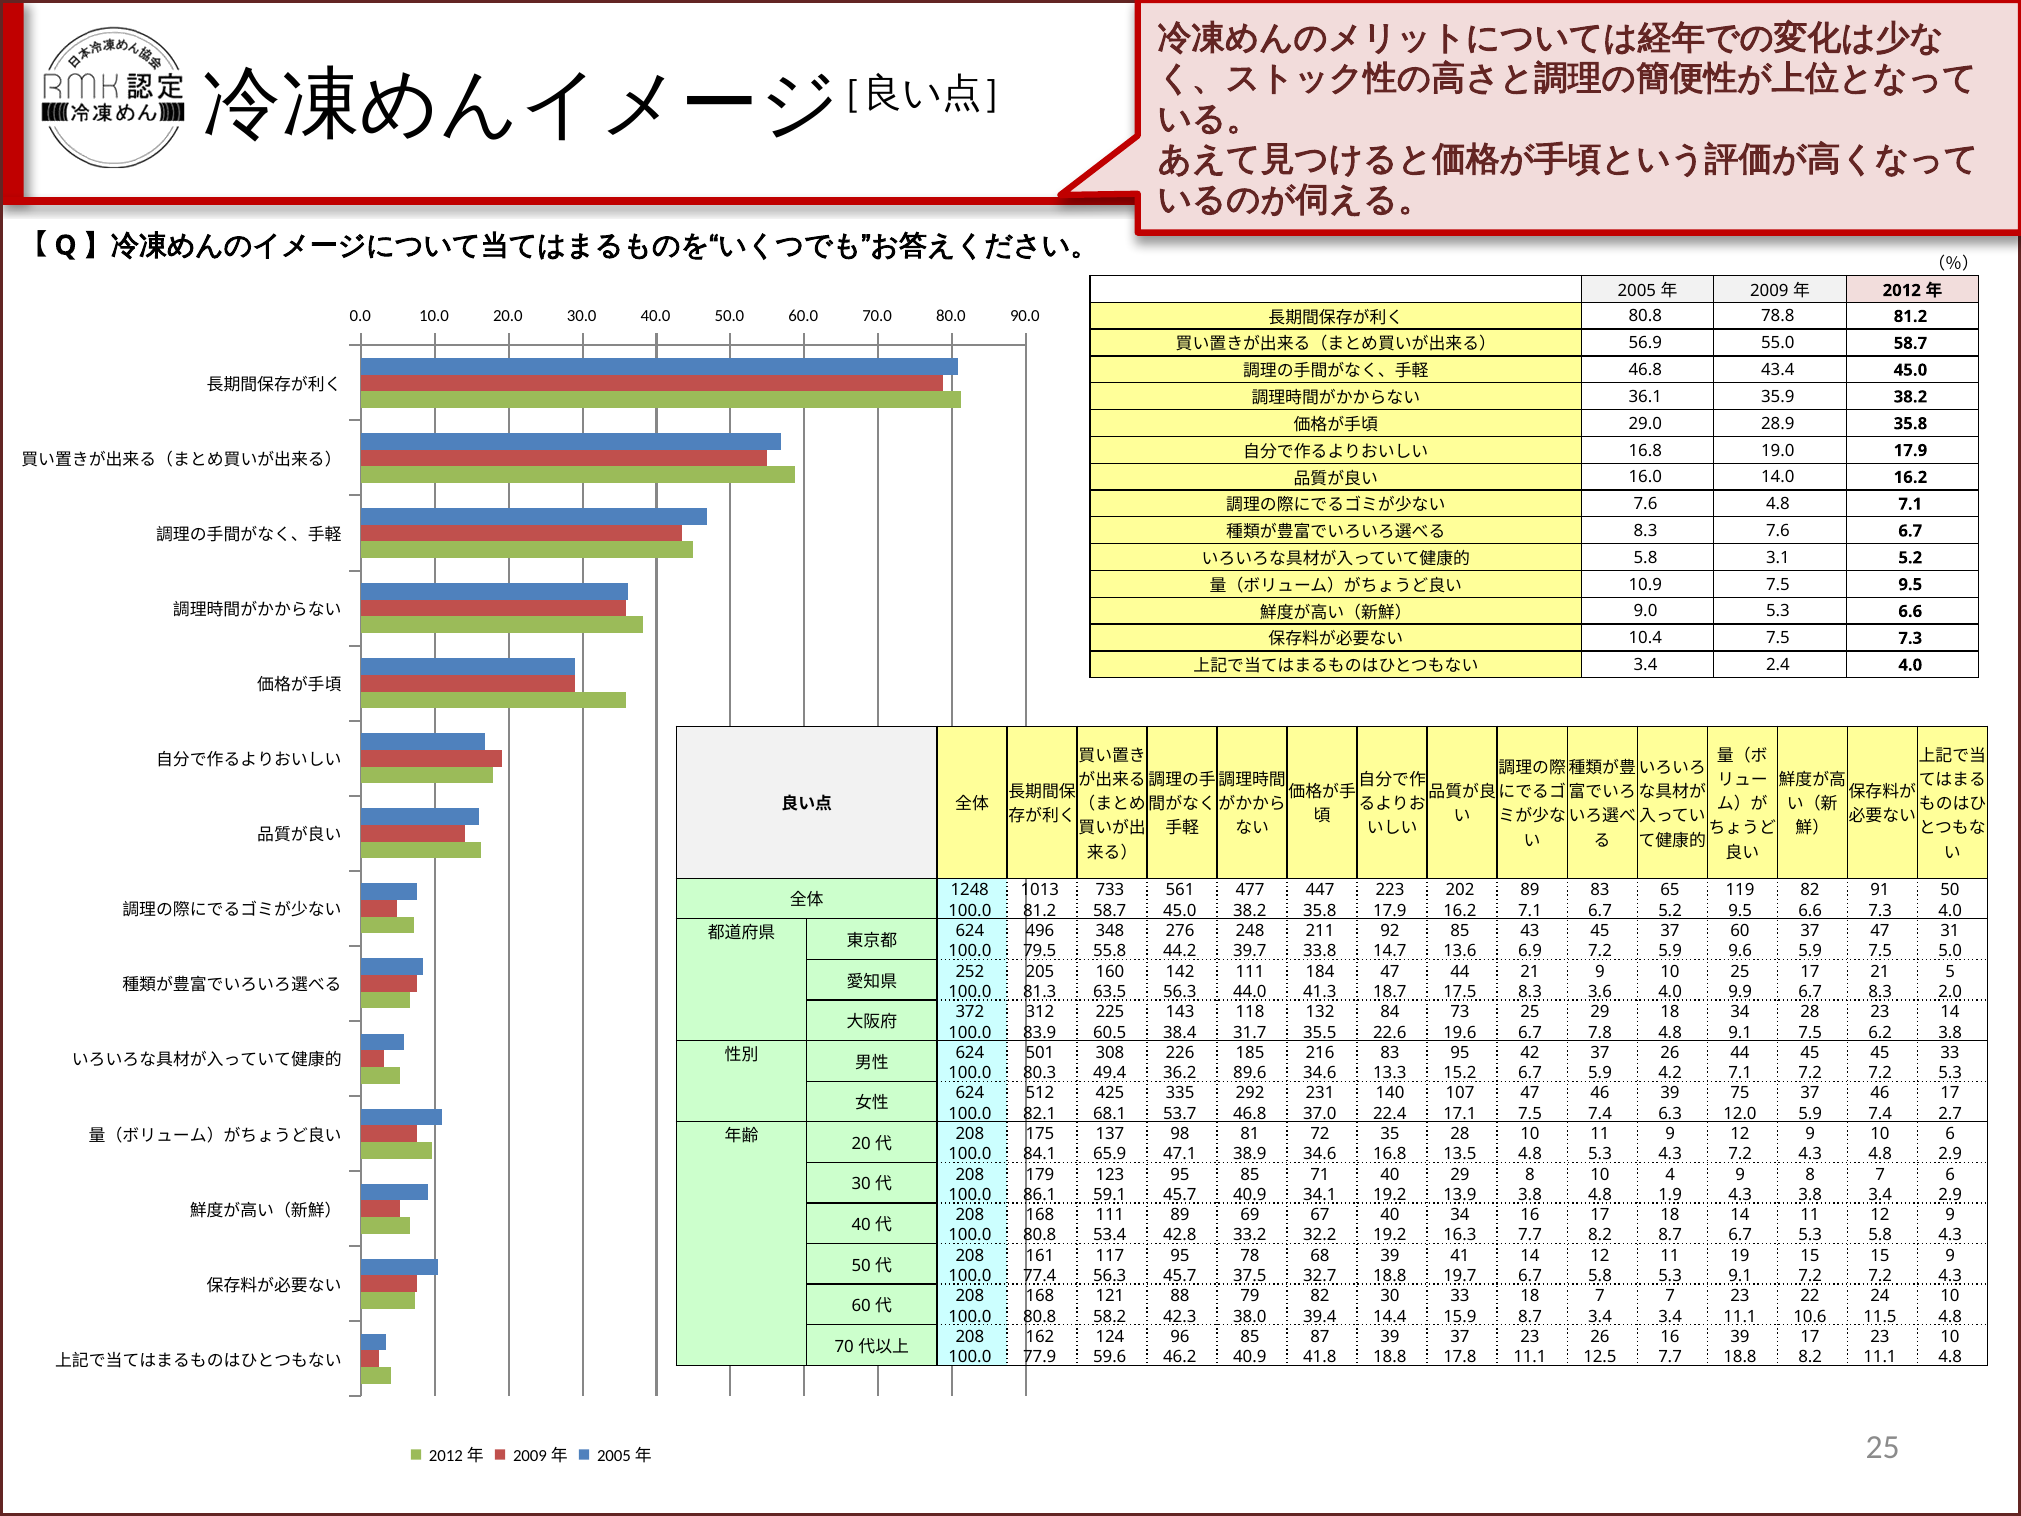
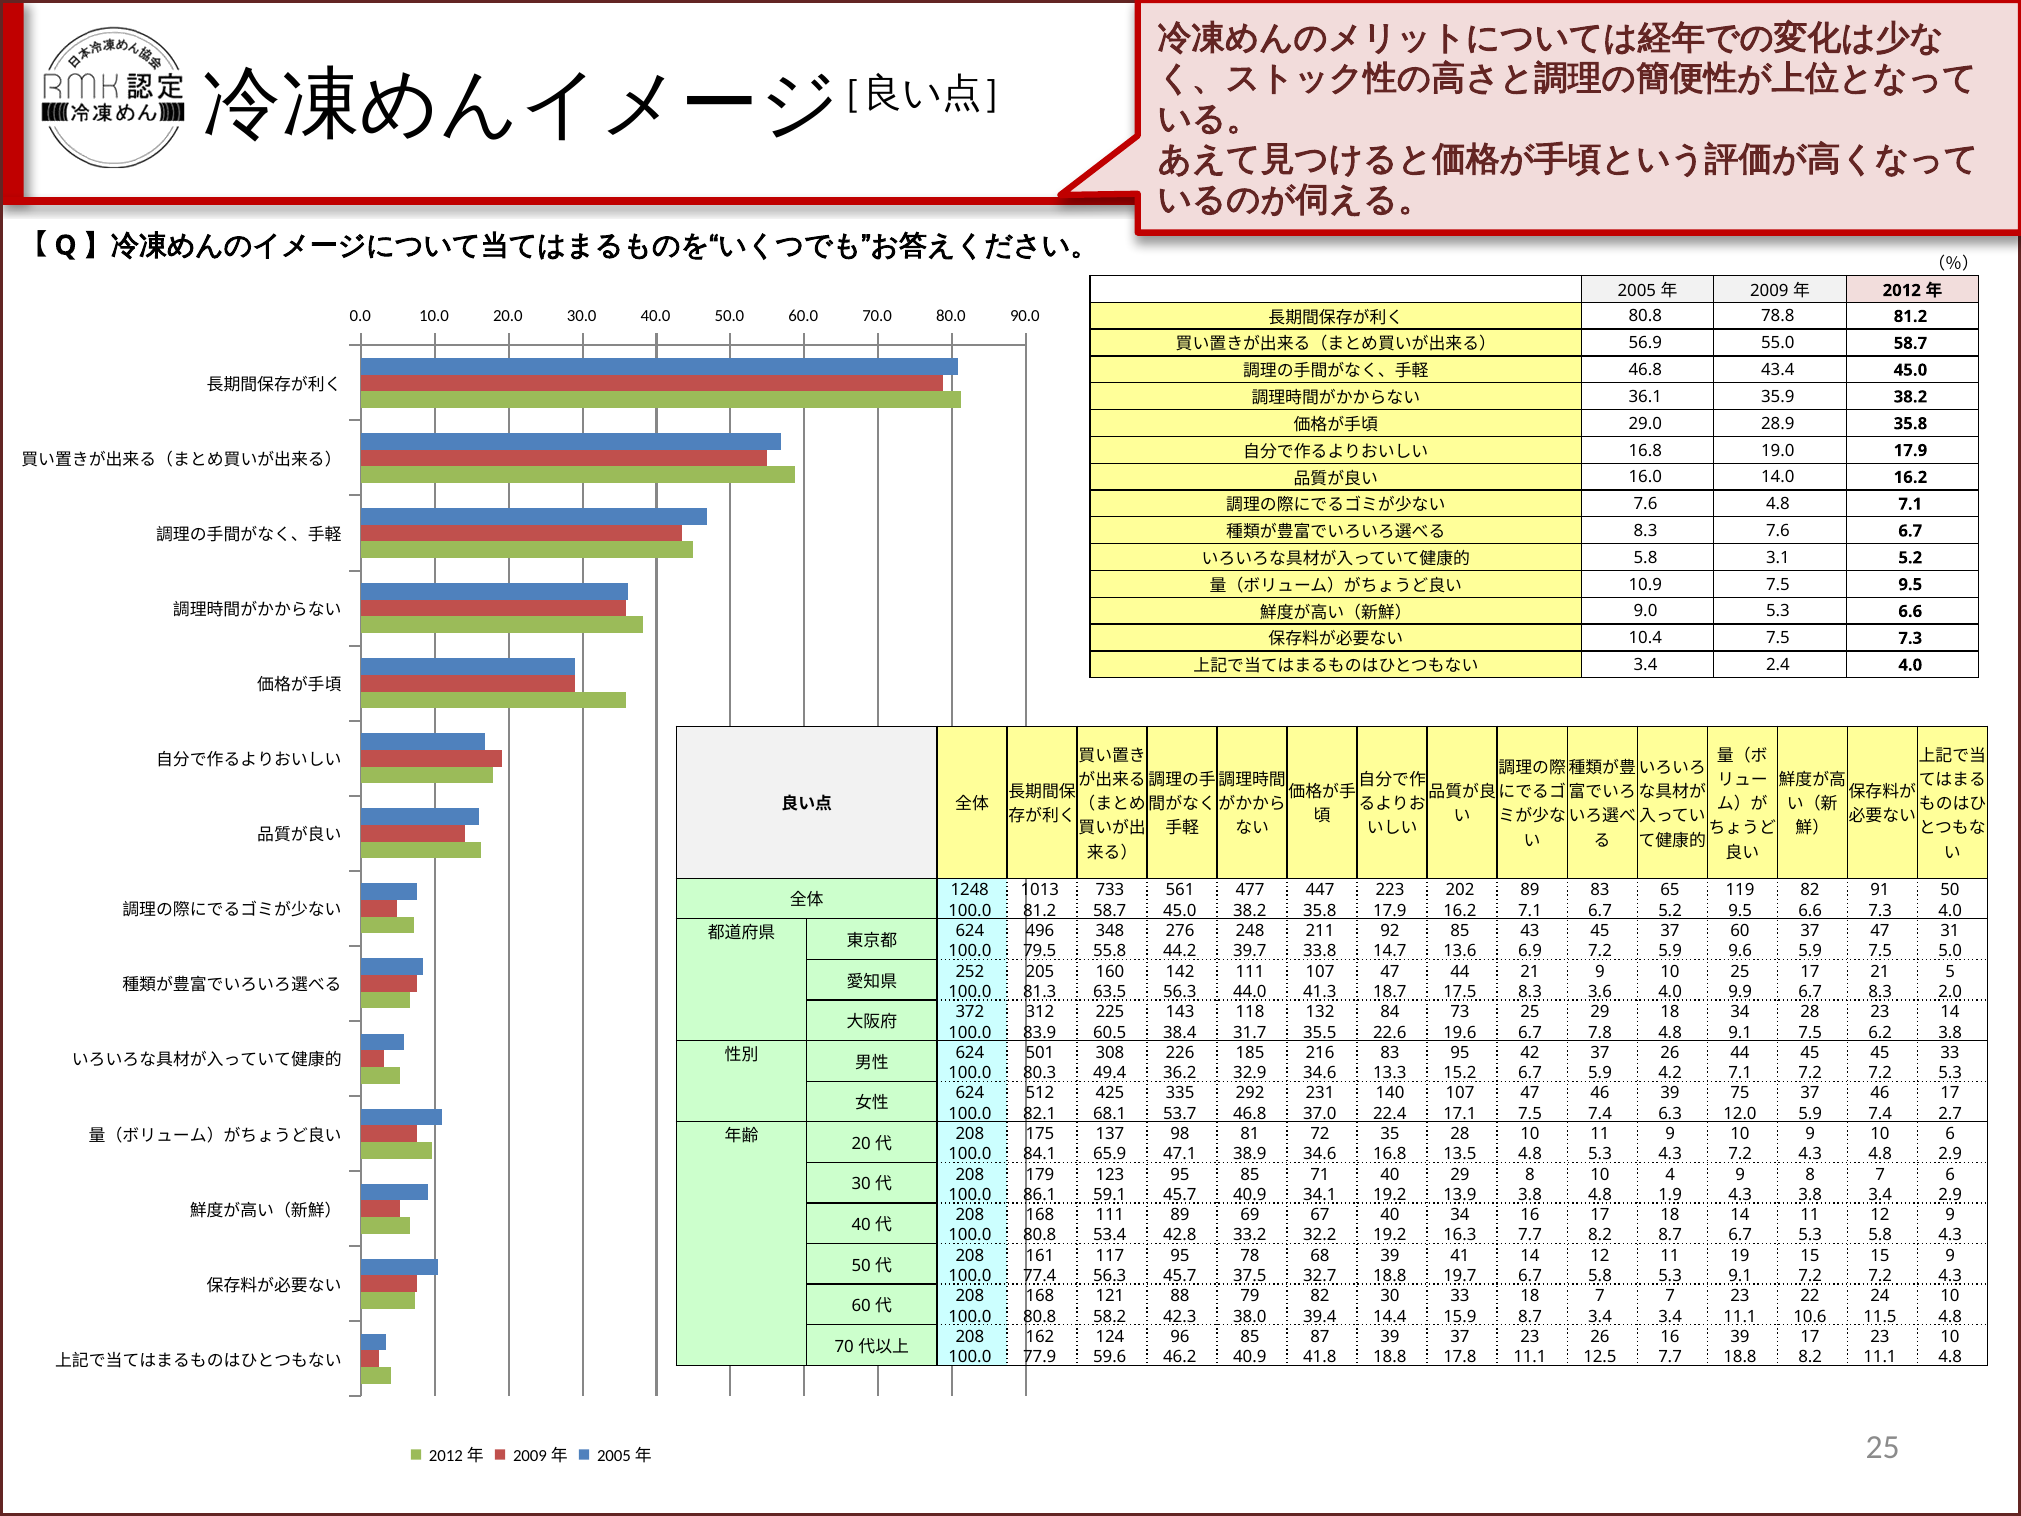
111 184: 184 -> 107
89.6: 89.6 -> 32.9
11 9 12: 12 -> 10
